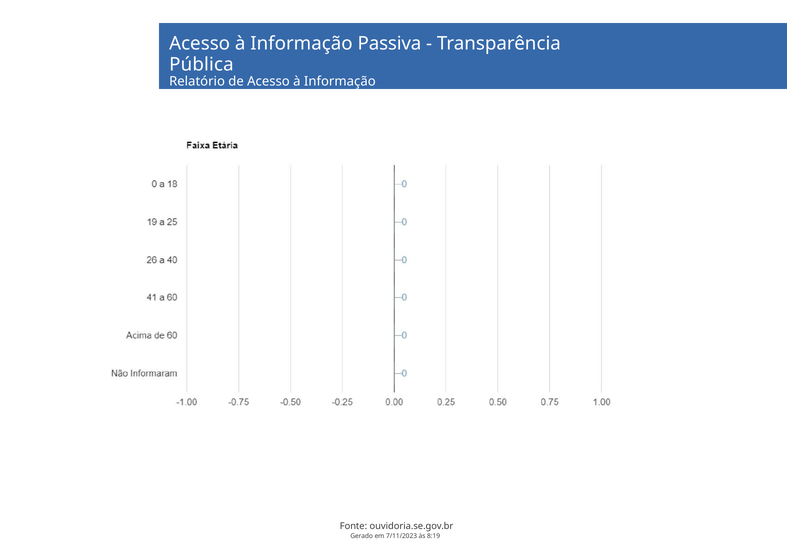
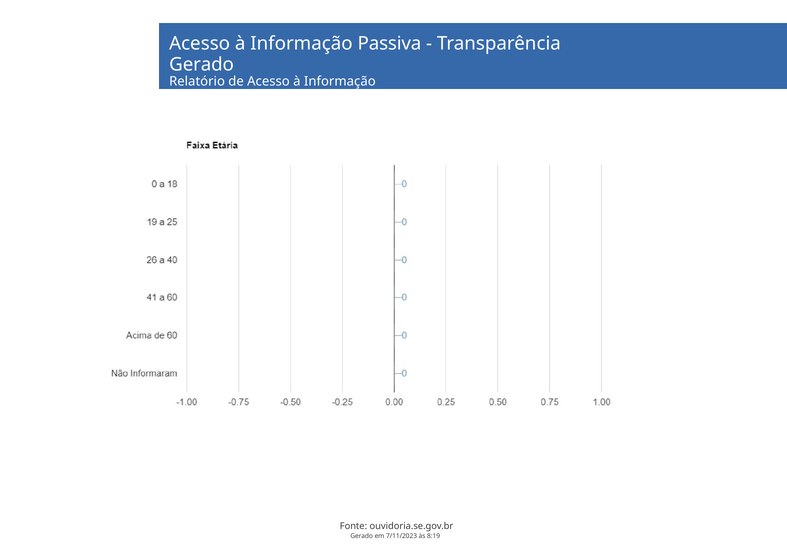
Pública at (201, 64): Pública -> Gerado
